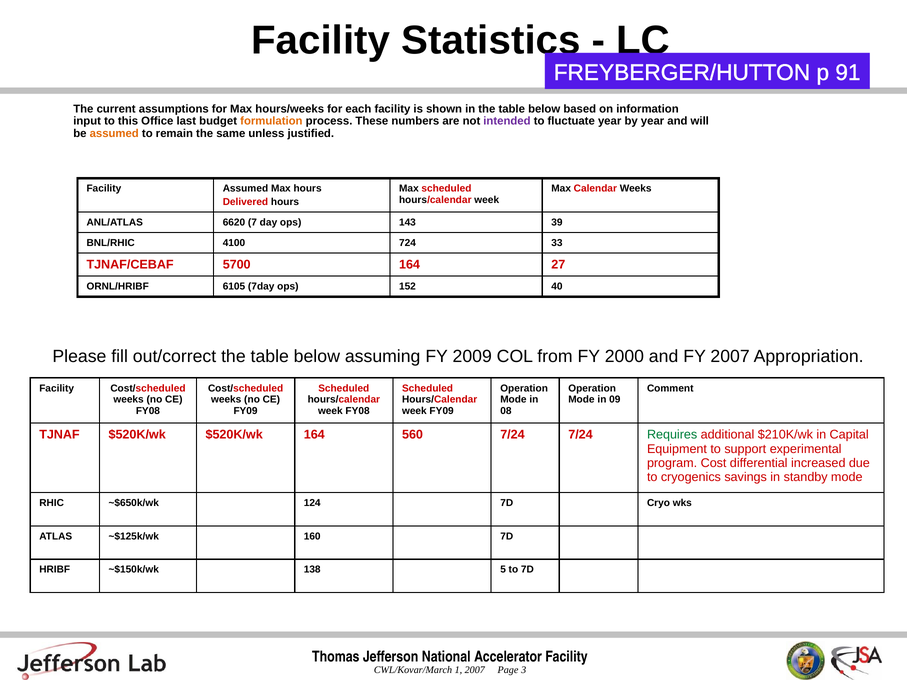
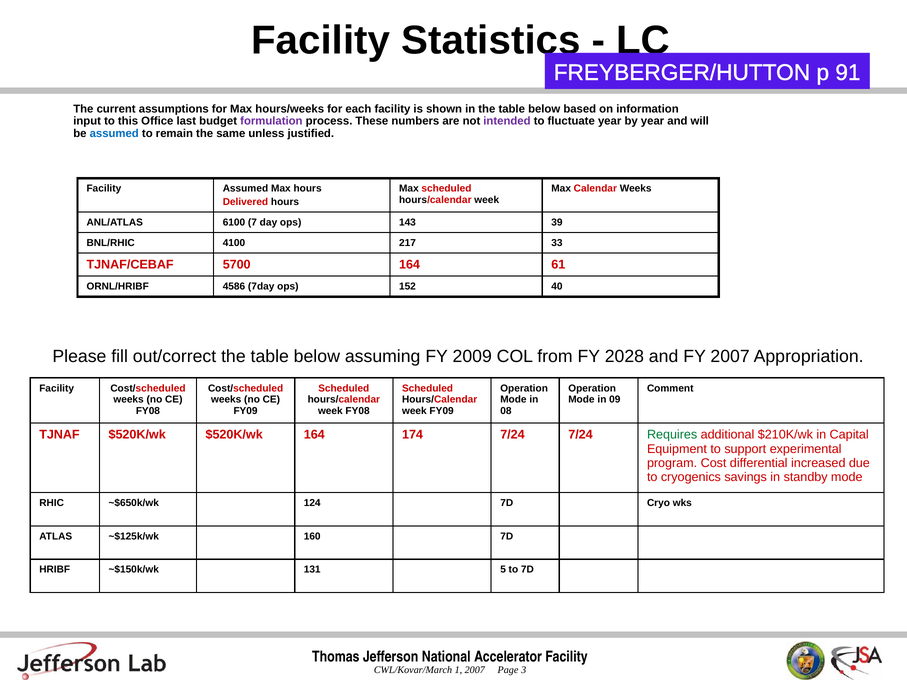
formulation colour: orange -> purple
assumed at (114, 133) colour: orange -> blue
6620: 6620 -> 6100
724: 724 -> 217
27: 27 -> 61
6105: 6105 -> 4586
2000: 2000 -> 2028
560: 560 -> 174
138: 138 -> 131
